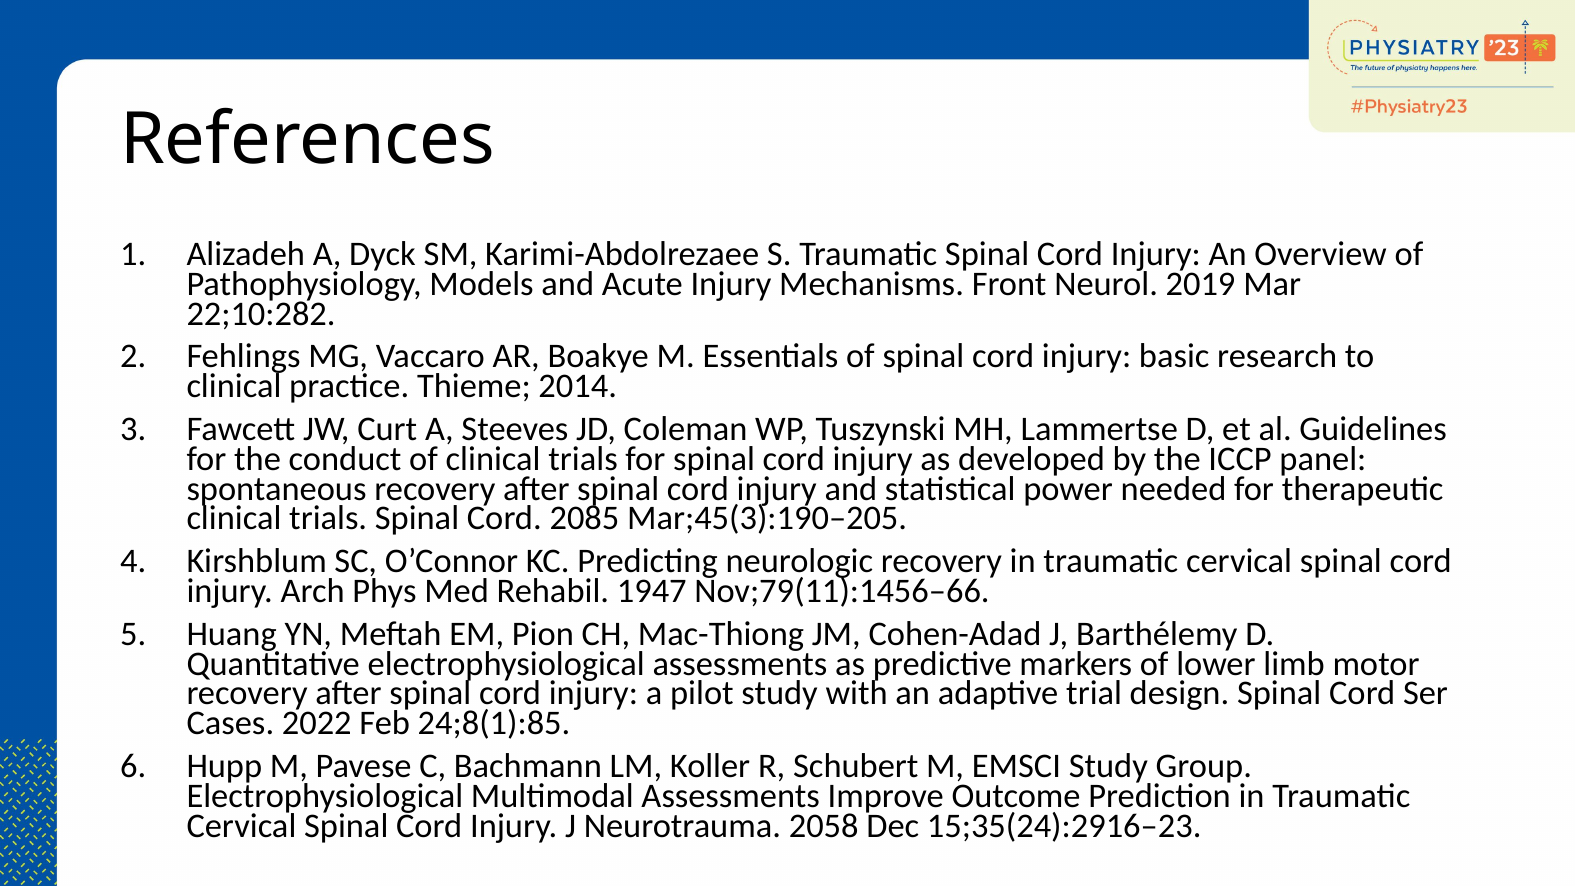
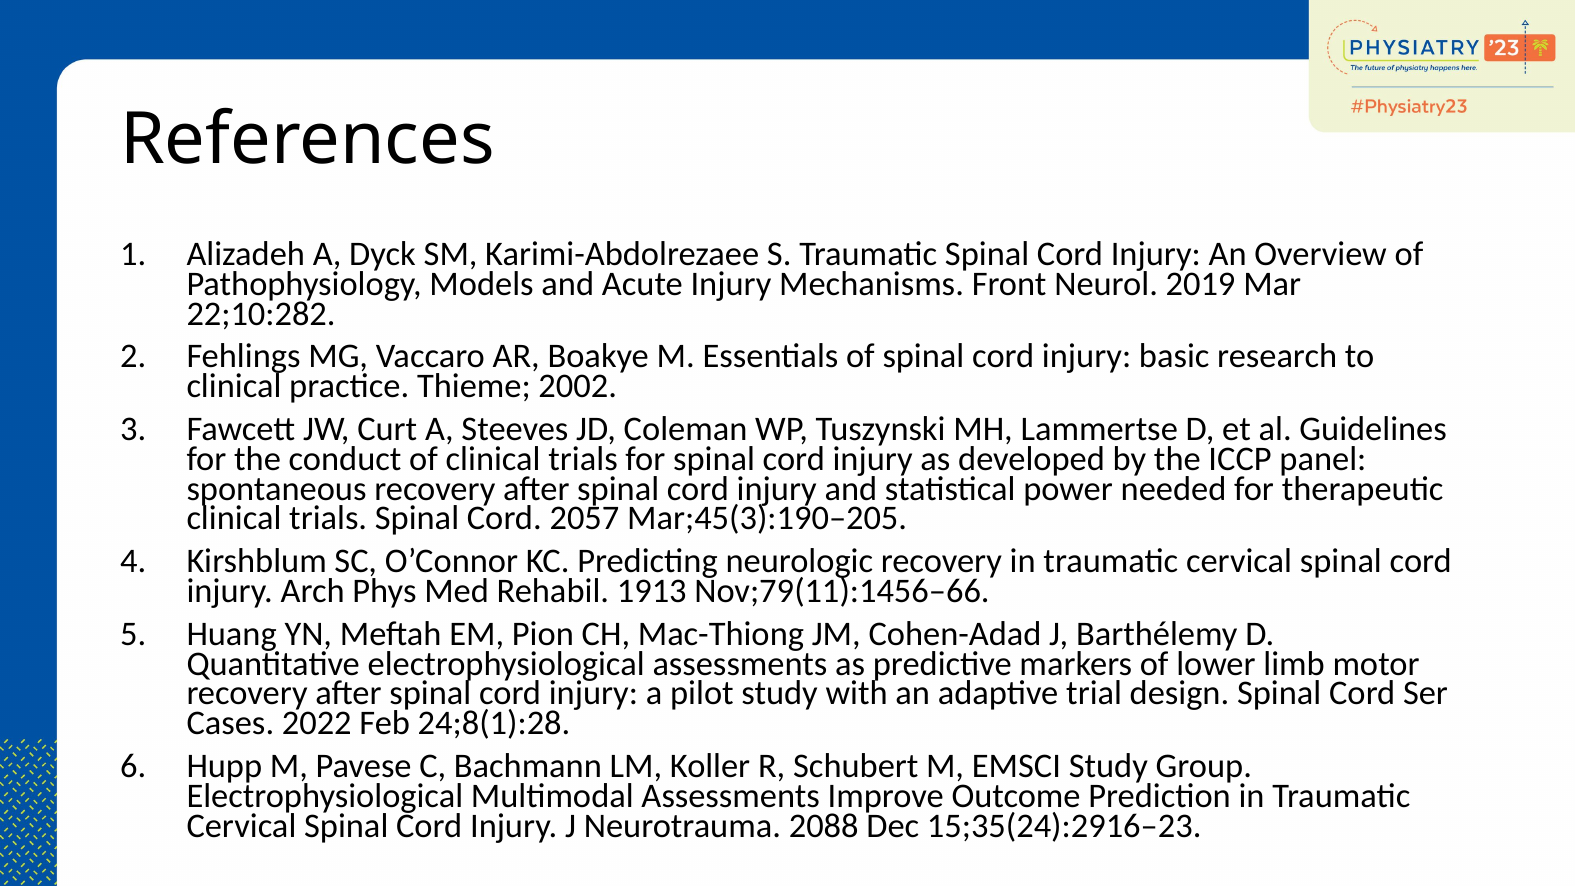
2014: 2014 -> 2002
2085: 2085 -> 2057
1947: 1947 -> 1913
24;8(1):85: 24;8(1):85 -> 24;8(1):28
2058: 2058 -> 2088
